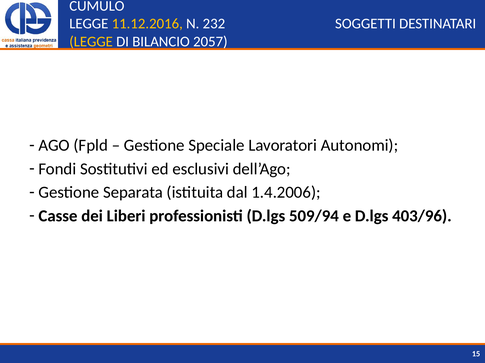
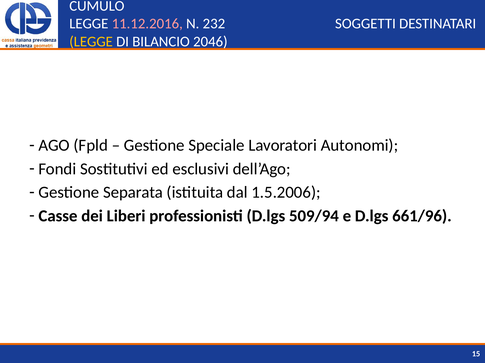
11.12.2016 colour: yellow -> pink
2057: 2057 -> 2046
1.4.2006: 1.4.2006 -> 1.5.2006
403/96: 403/96 -> 661/96
